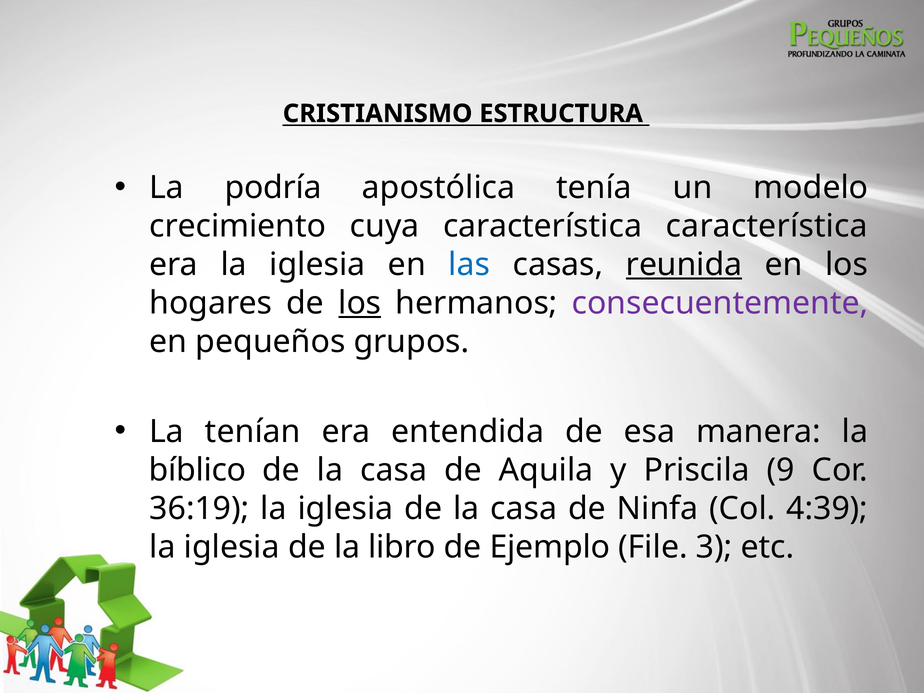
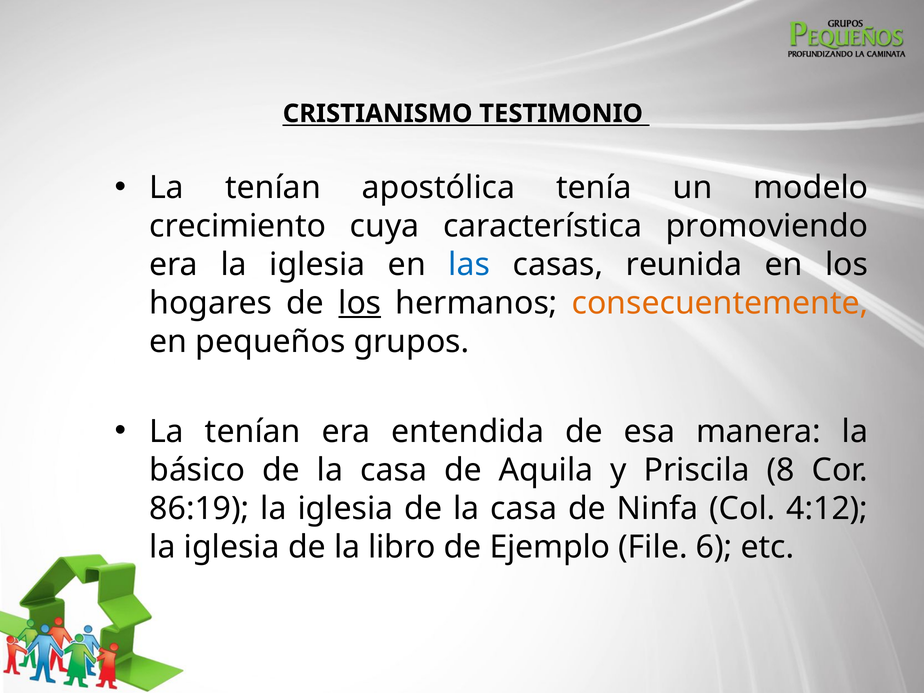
ESTRUCTURA: ESTRUCTURA -> TESTIMONIO
podría at (273, 188): podría -> tenían
característica característica: característica -> promoviendo
reunida underline: present -> none
consecuentemente colour: purple -> orange
bíblico: bíblico -> básico
9: 9 -> 8
36:19: 36:19 -> 86:19
4:39: 4:39 -> 4:12
3: 3 -> 6
